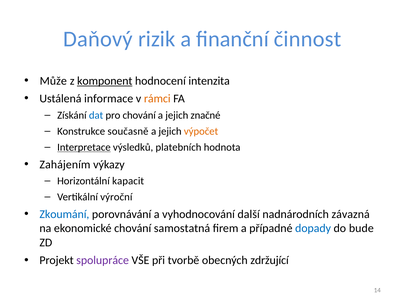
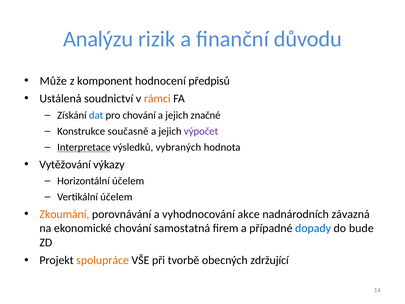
Daňový: Daňový -> Analýzu
činnost: činnost -> důvodu
komponent underline: present -> none
intenzita: intenzita -> předpisů
informace: informace -> soudnictví
výpočet colour: orange -> purple
platebních: platebních -> vybraných
Zahájením: Zahájením -> Vytěžování
Horizontální kapacit: kapacit -> účelem
Vertikální výroční: výroční -> účelem
Zkoumání colour: blue -> orange
další: další -> akce
spolupráce colour: purple -> orange
